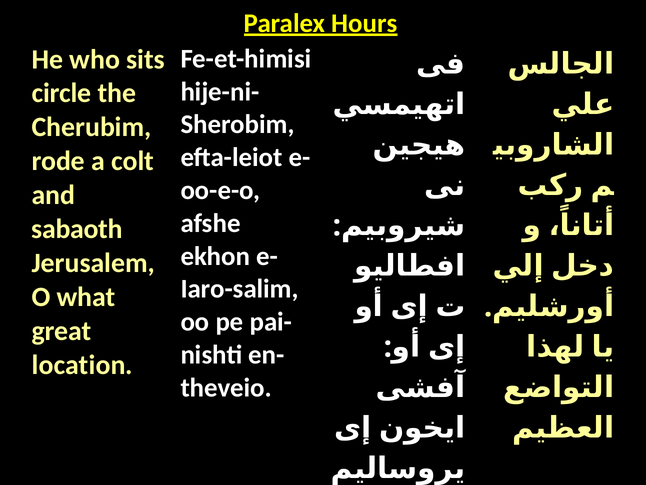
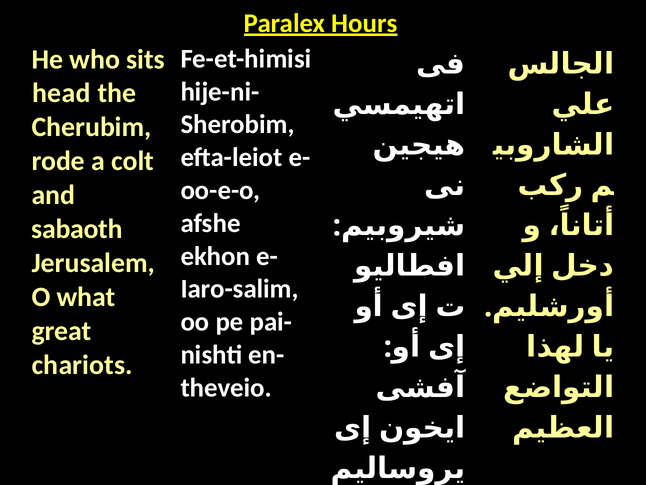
circle: circle -> head
location: location -> chariots
